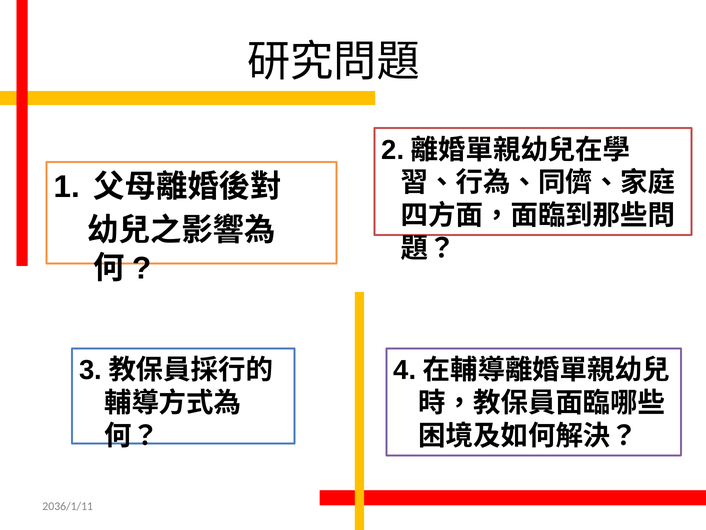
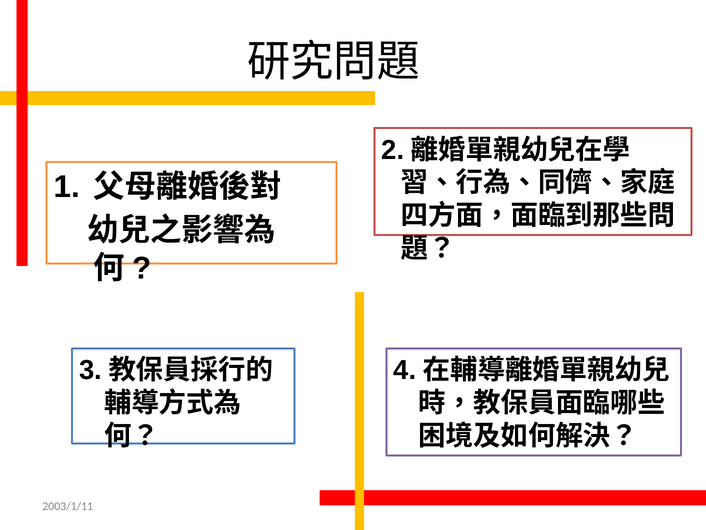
2036/1/11: 2036/1/11 -> 2003/1/11
